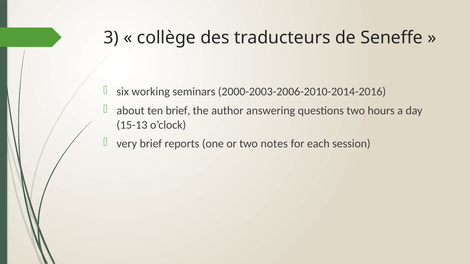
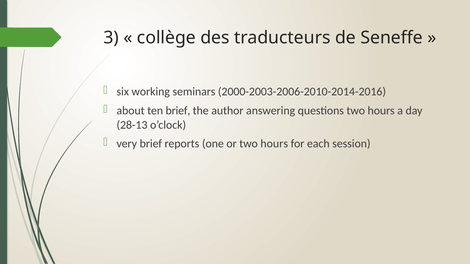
15-13: 15-13 -> 28-13
or two notes: notes -> hours
